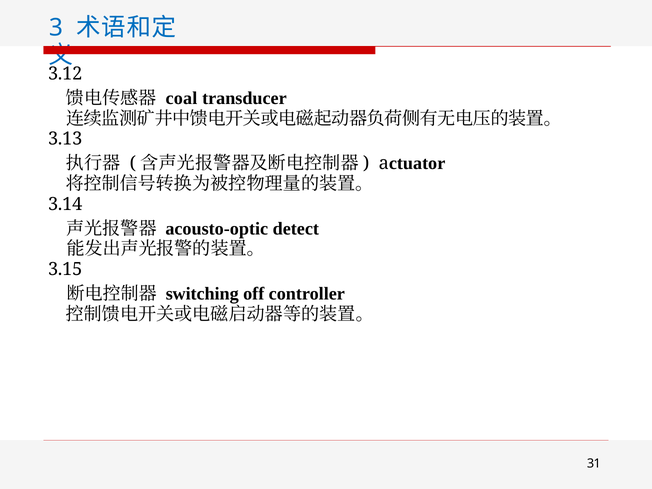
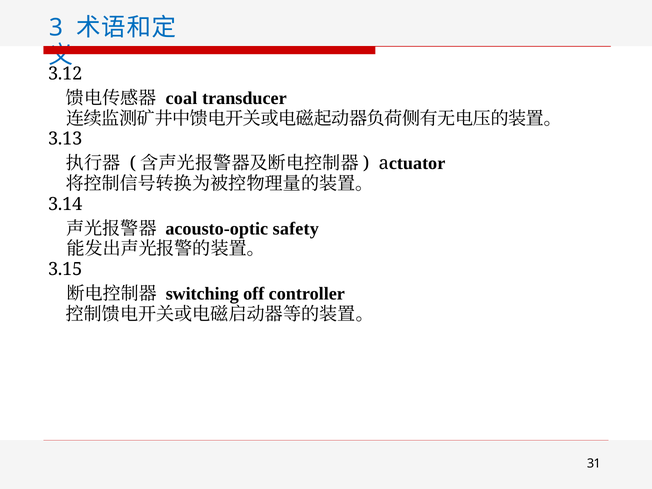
detect: detect -> safety
